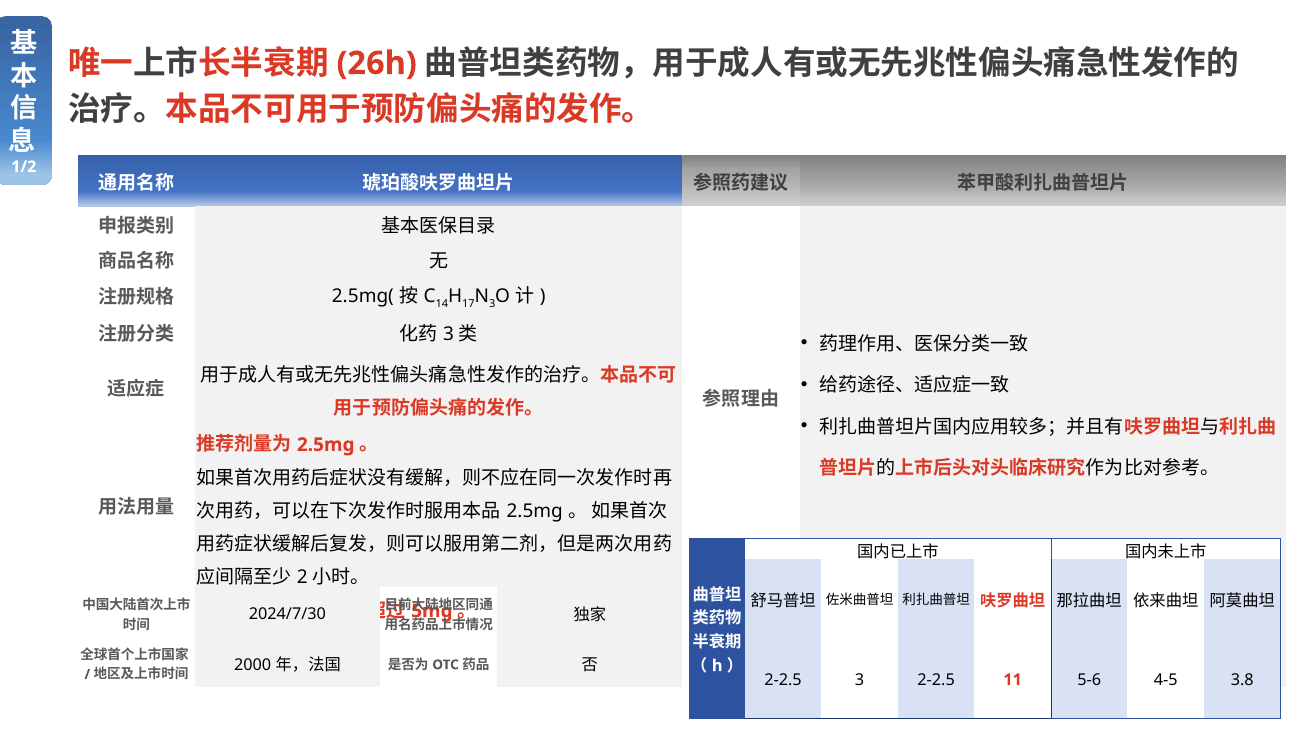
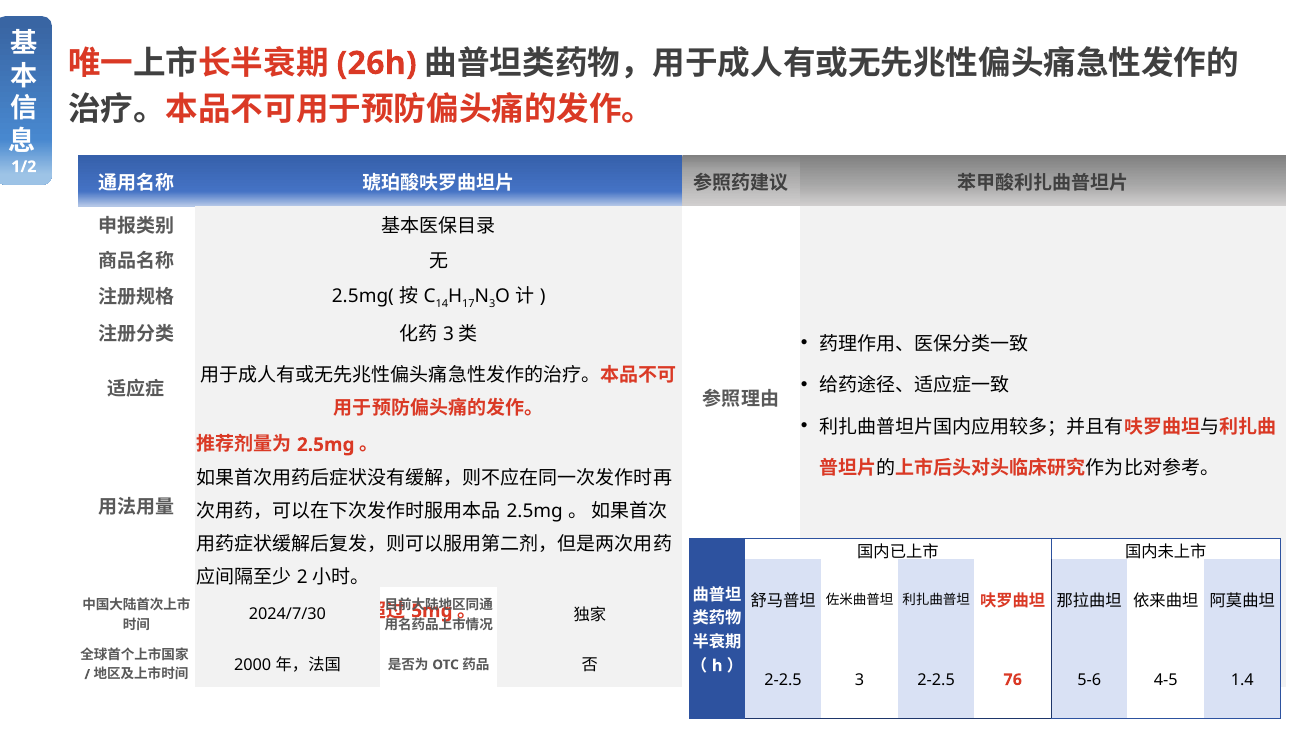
11: 11 -> 76
3.8: 3.8 -> 1.4
